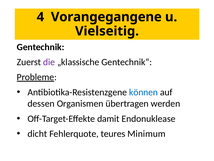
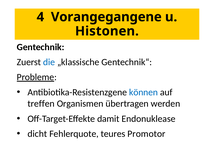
Vielseitig: Vielseitig -> Histonen
die colour: purple -> blue
dessen: dessen -> treffen
Minimum: Minimum -> Promotor
